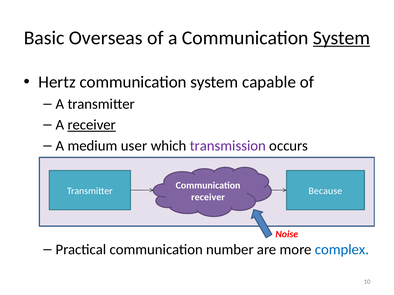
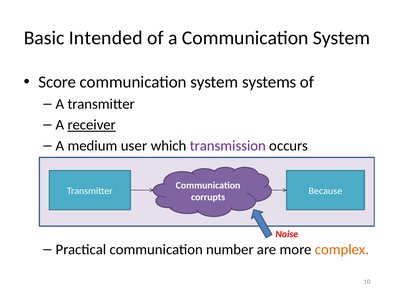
Overseas: Overseas -> Intended
System at (342, 38) underline: present -> none
Hertz: Hertz -> Score
capable: capable -> systems
receiver at (208, 198): receiver -> corrupts
complex colour: blue -> orange
